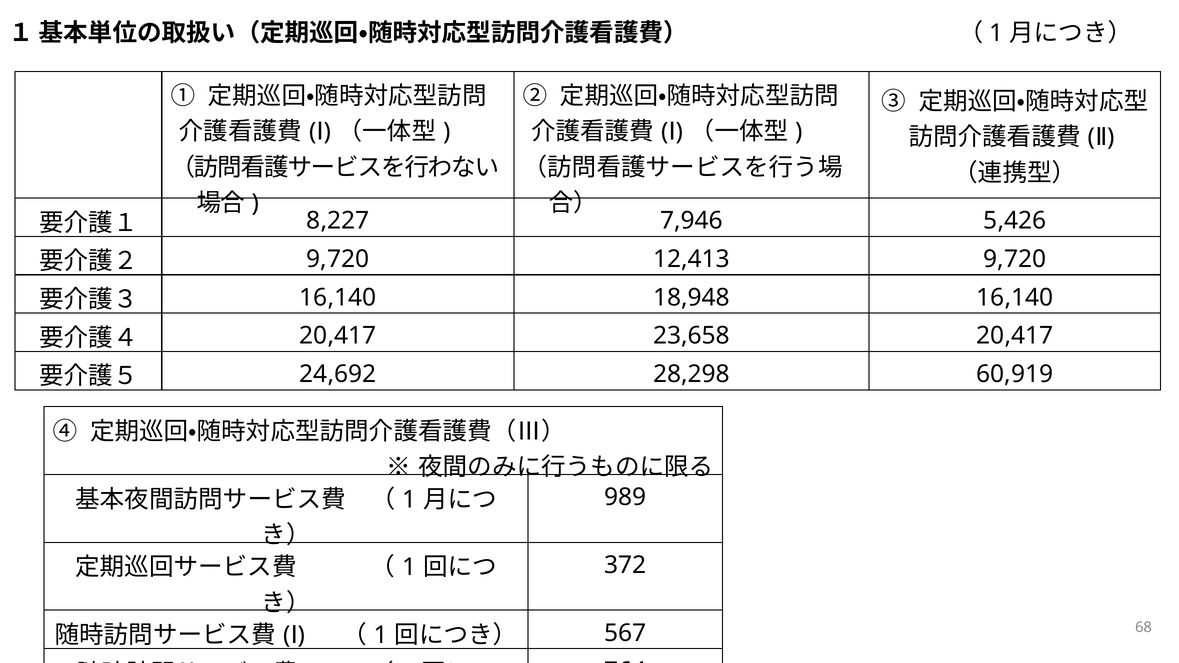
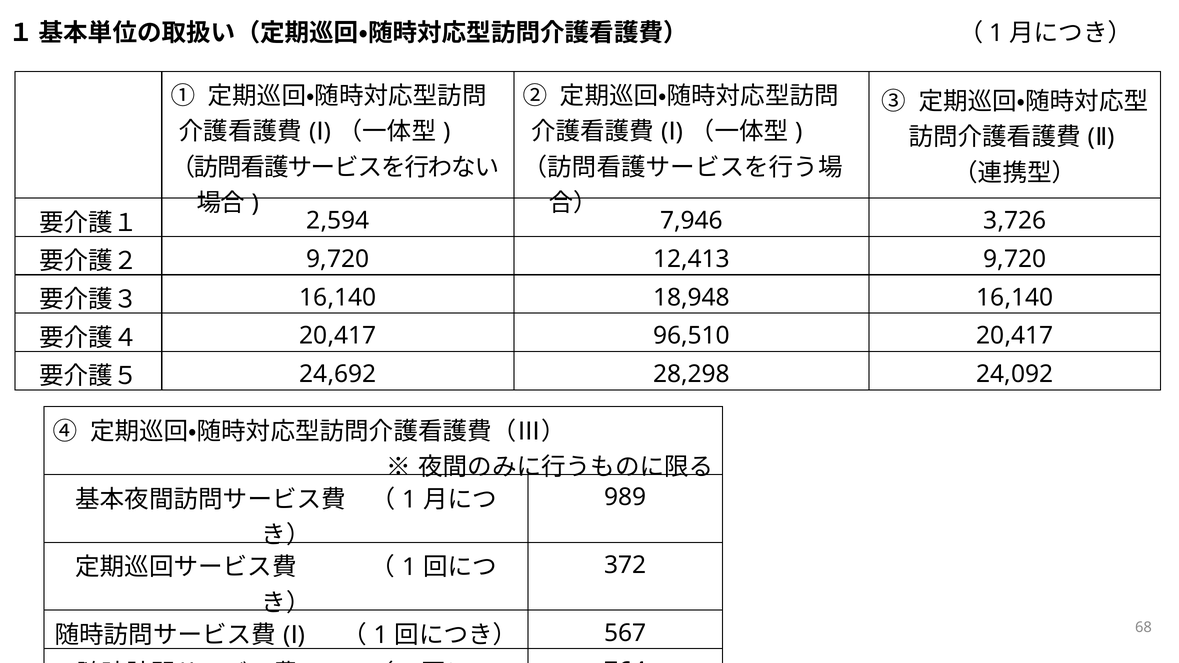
8,227: 8,227 -> 2,594
5,426: 5,426 -> 3,726
23,658: 23,658 -> 96,510
60,919: 60,919 -> 24,092
